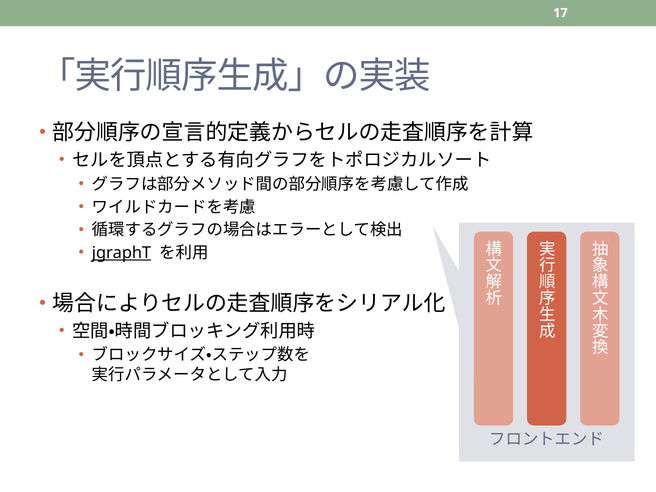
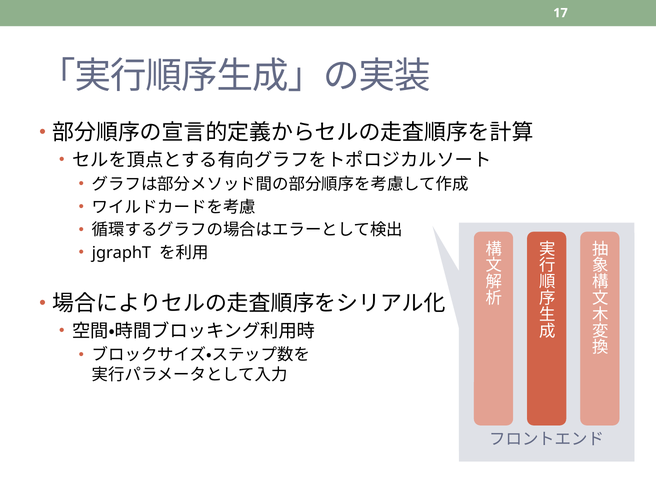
jgraphT underline: present -> none
